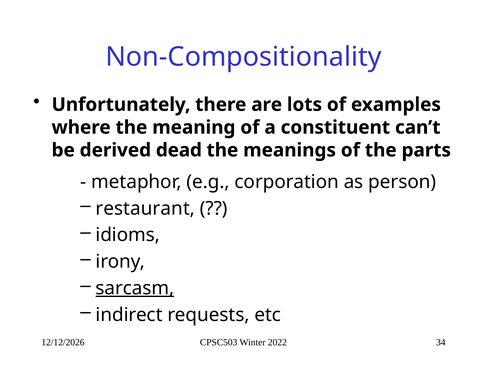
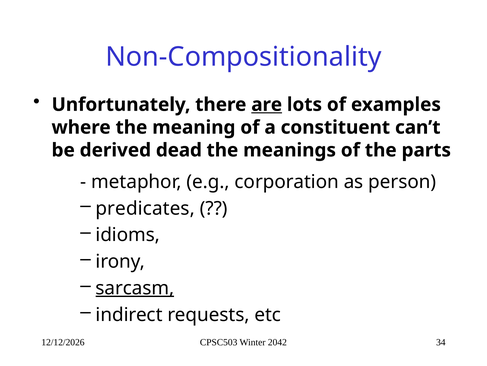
are underline: none -> present
restaurant: restaurant -> predicates
2022: 2022 -> 2042
